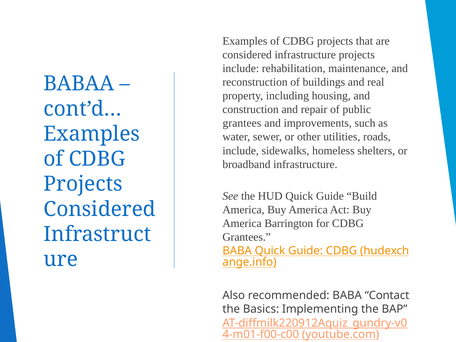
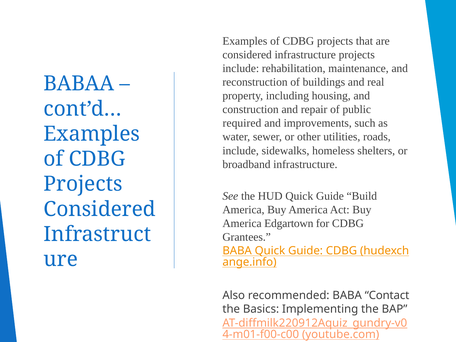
grantees at (242, 123): grantees -> required
Barrington: Barrington -> Edgartown
